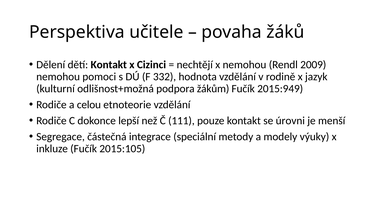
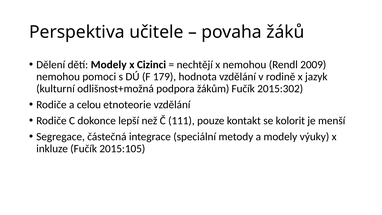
dětí Kontakt: Kontakt -> Modely
332: 332 -> 179
2015:949: 2015:949 -> 2015:302
úrovni: úrovni -> kolorit
